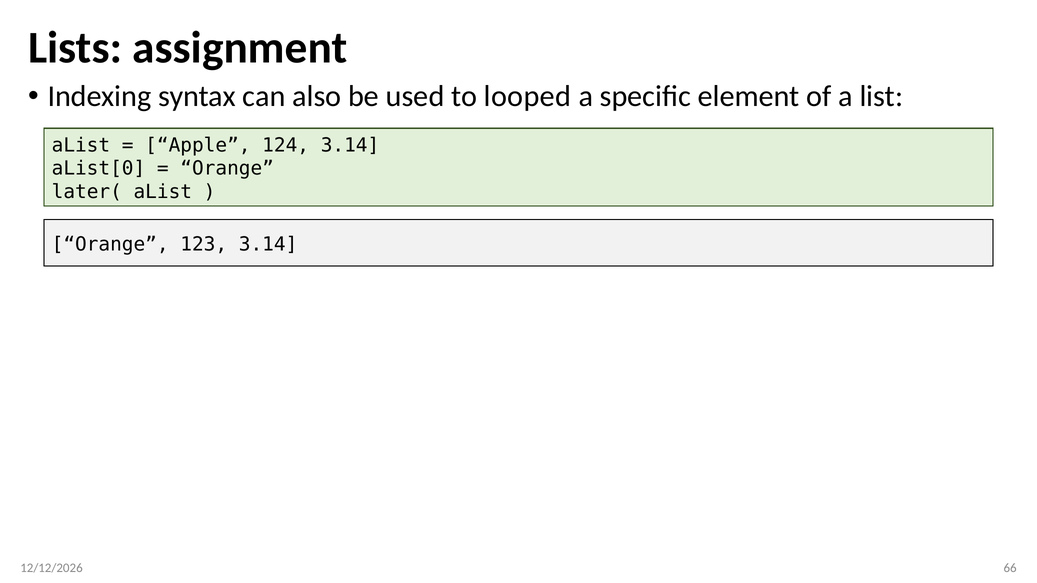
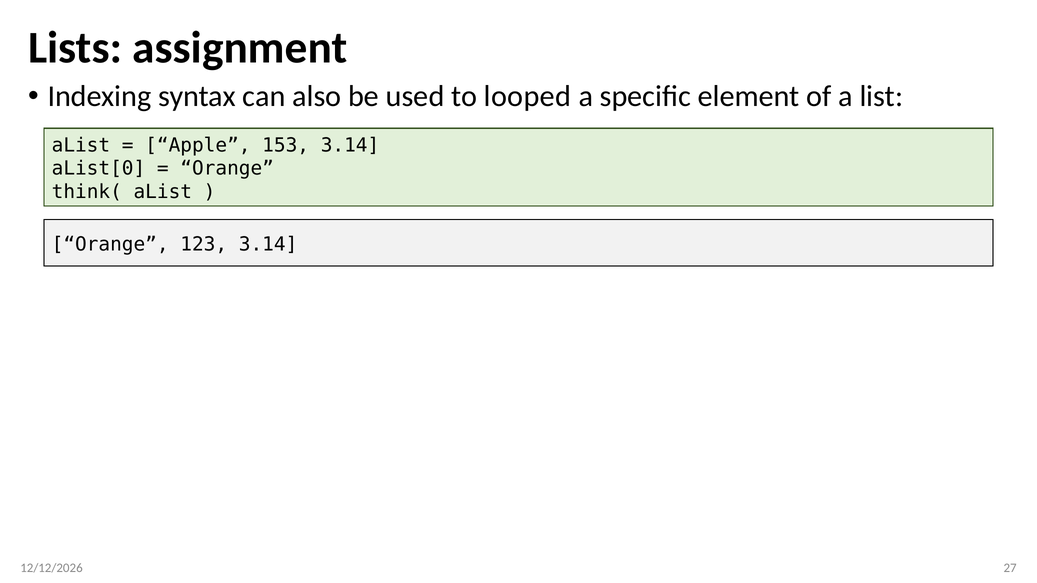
124: 124 -> 153
later(: later( -> think(
66: 66 -> 27
